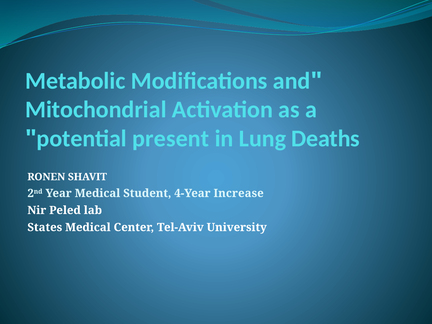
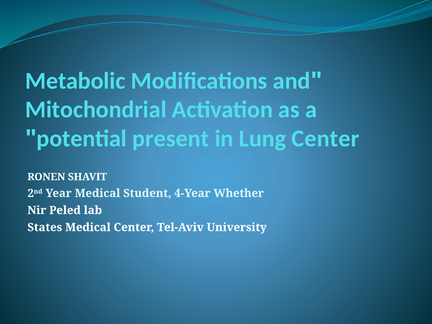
Lung Deaths: Deaths -> Center
Increase: Increase -> Whether
